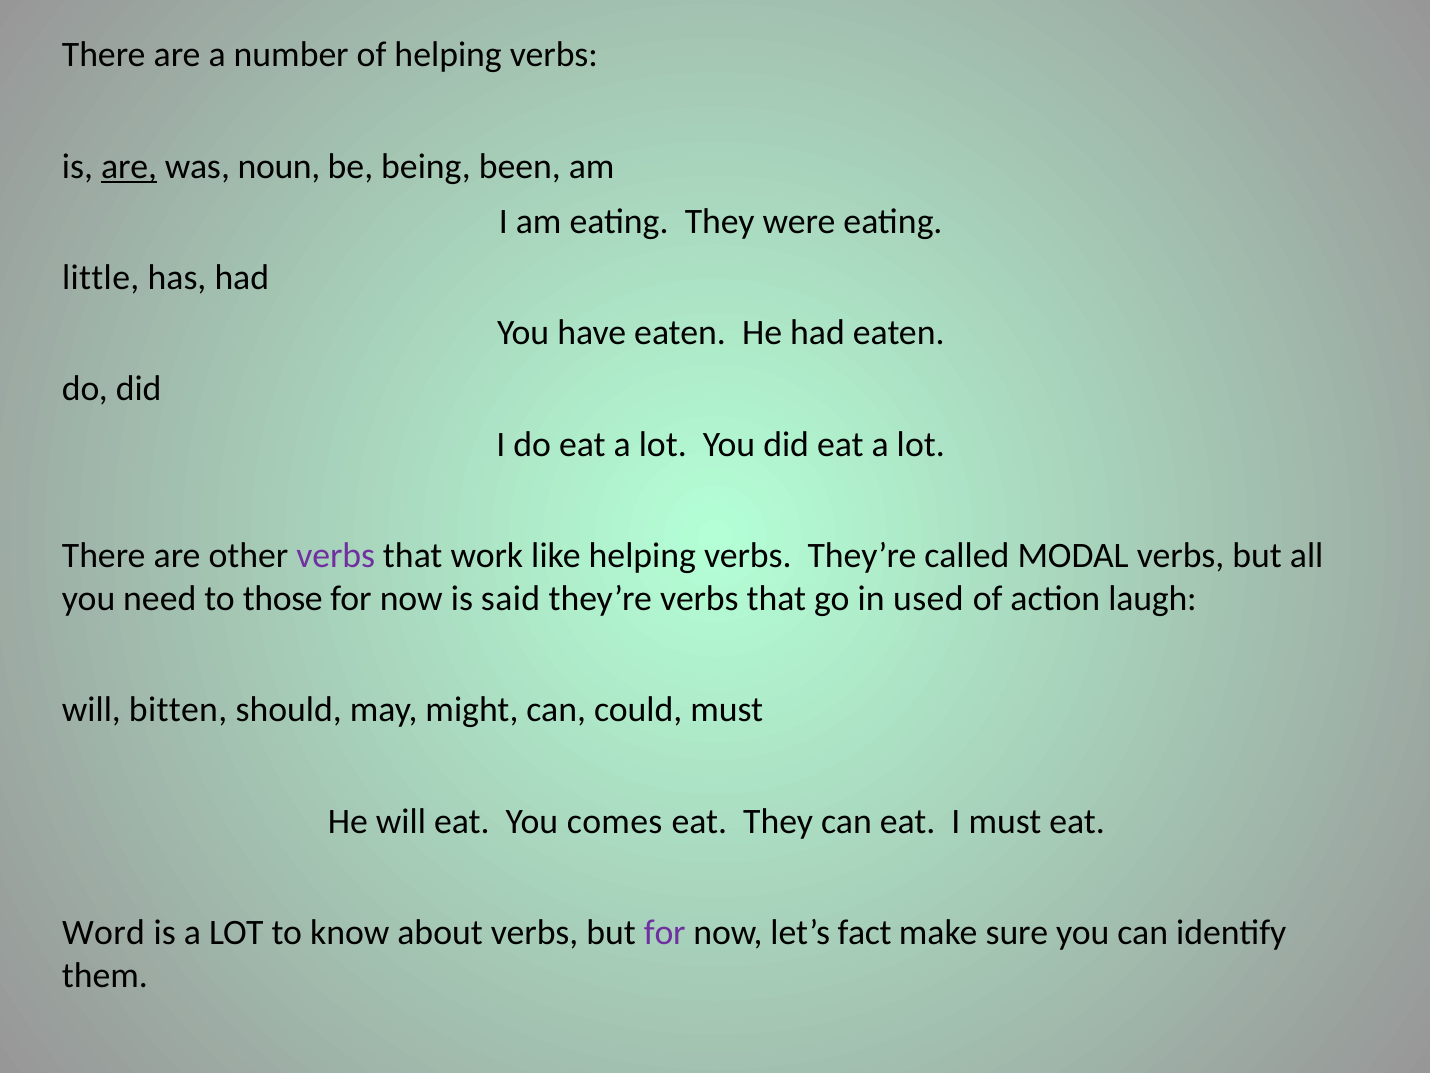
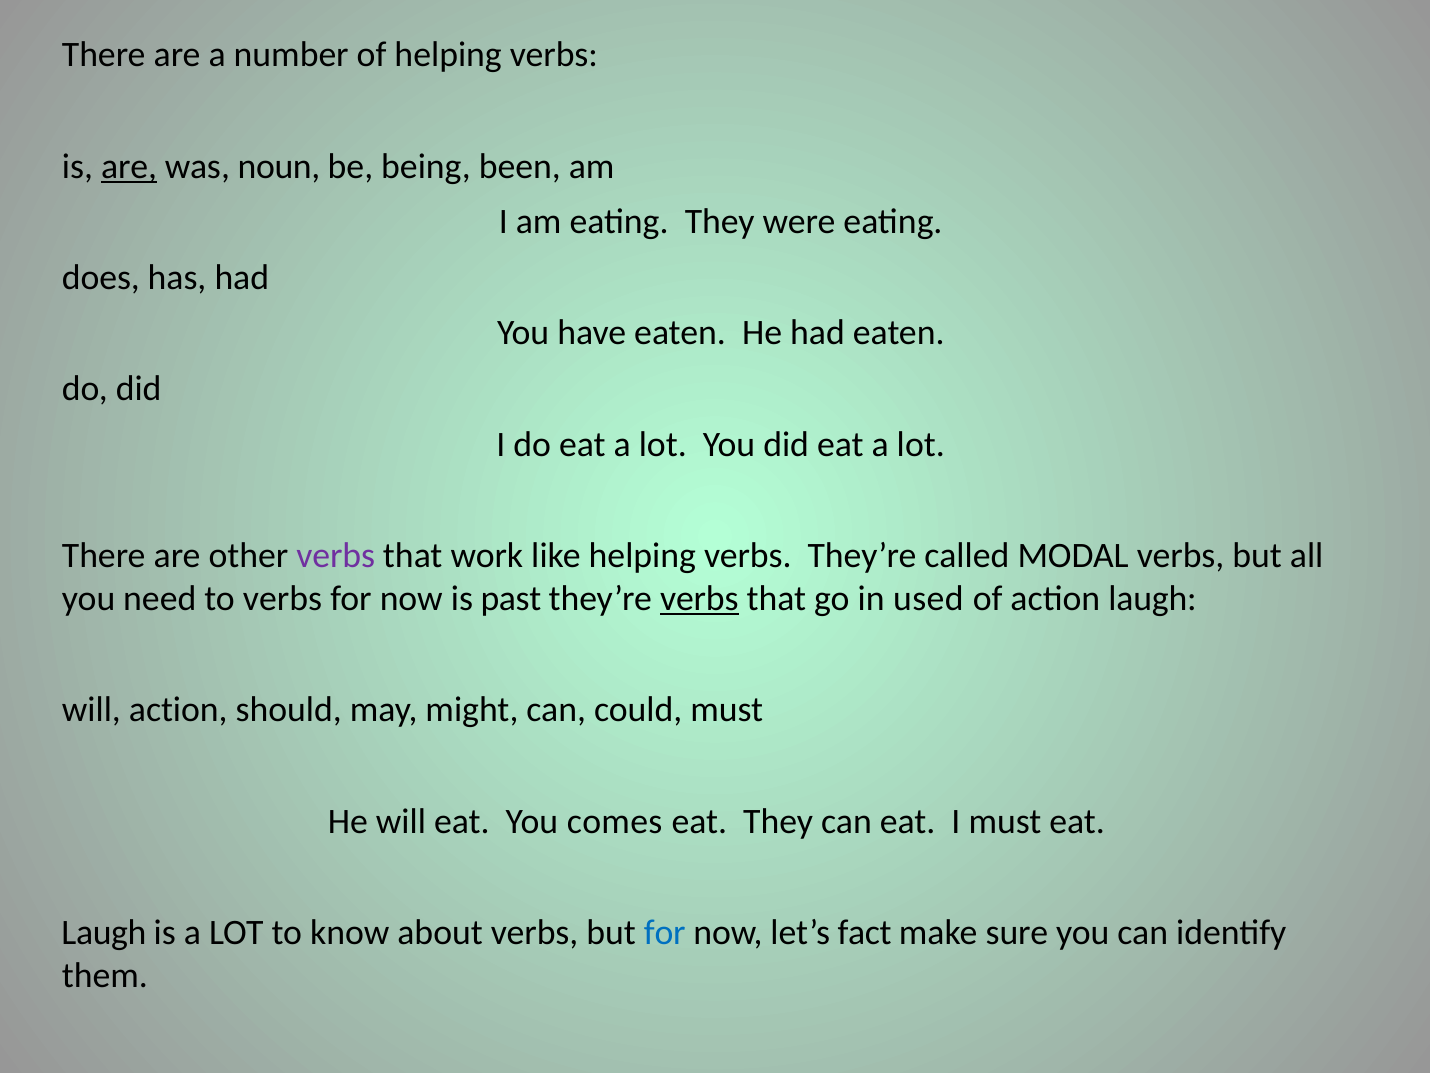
little: little -> does
to those: those -> verbs
said: said -> past
verbs at (699, 598) underline: none -> present
will bitten: bitten -> action
Word at (104, 932): Word -> Laugh
for at (665, 932) colour: purple -> blue
